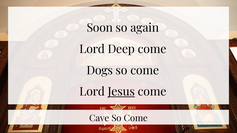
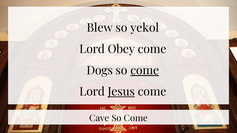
Soon: Soon -> Blew
again: again -> yekol
Deep: Deep -> Obey
come at (145, 71) underline: none -> present
